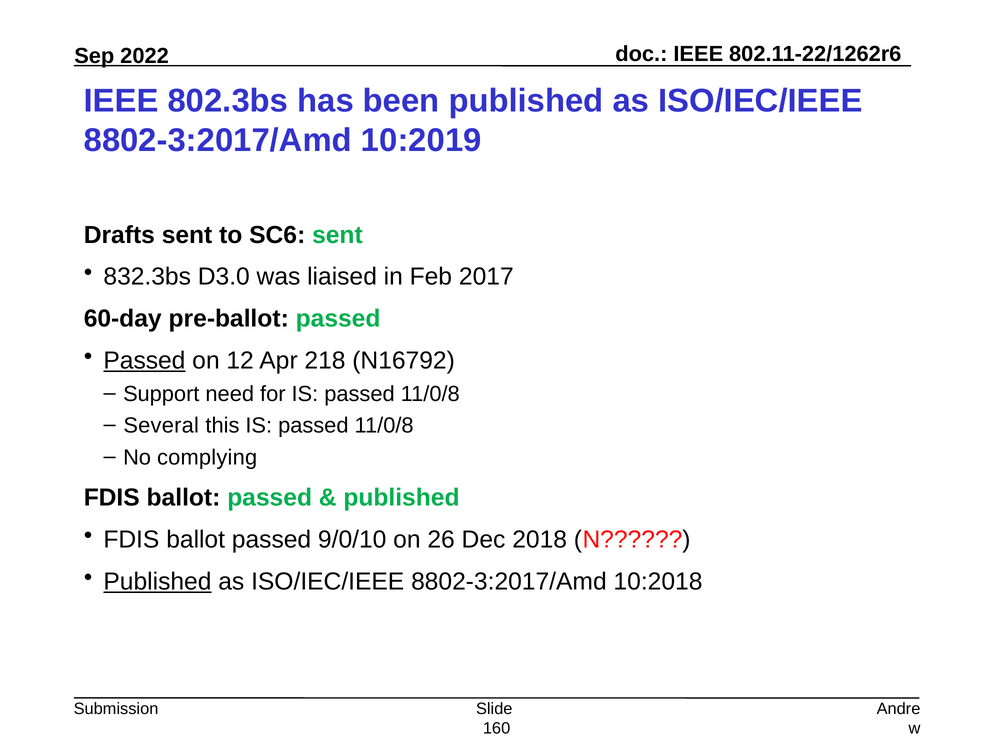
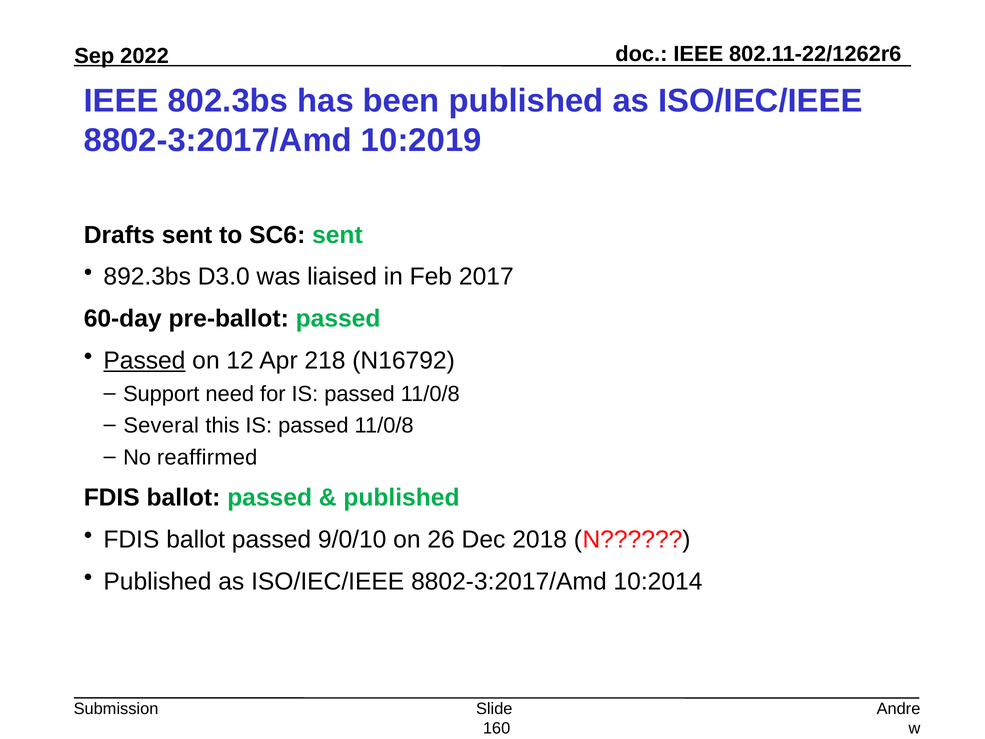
832.3bs: 832.3bs -> 892.3bs
complying: complying -> reaffirmed
Published at (157, 581) underline: present -> none
10:2018: 10:2018 -> 10:2014
